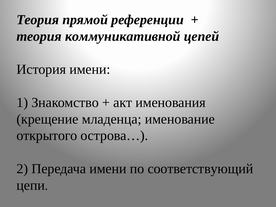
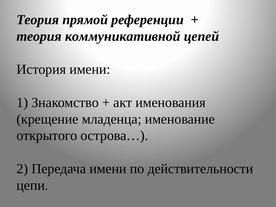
соответствующий: соответствующий -> действительности
